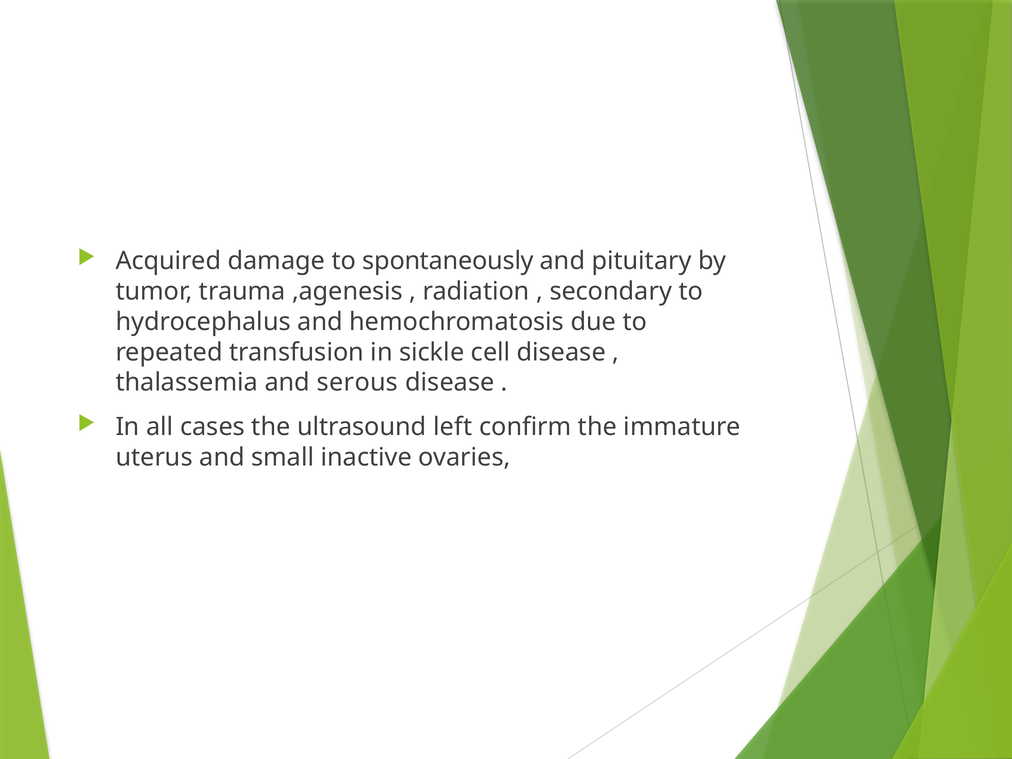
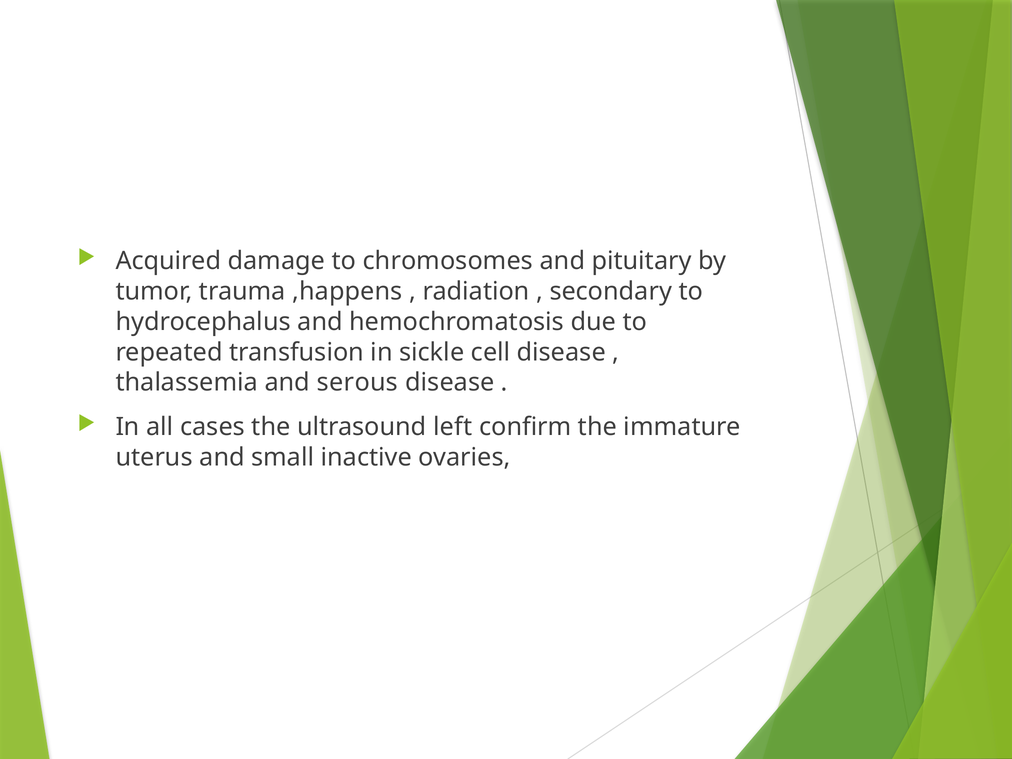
spontaneously: spontaneously -> chromosomes
,agenesis: ,agenesis -> ,happens
